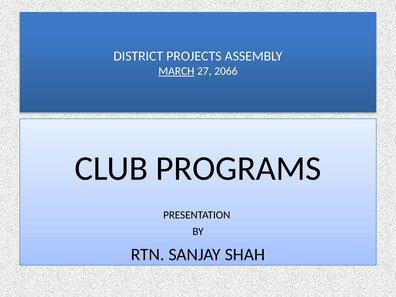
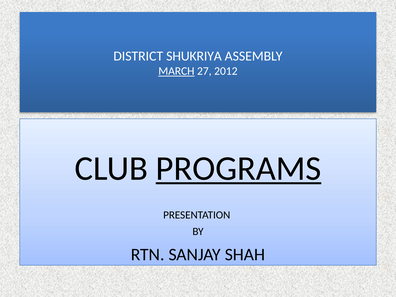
PROJECTS: PROJECTS -> SHUKRIYA
2066: 2066 -> 2012
PROGRAMS underline: none -> present
